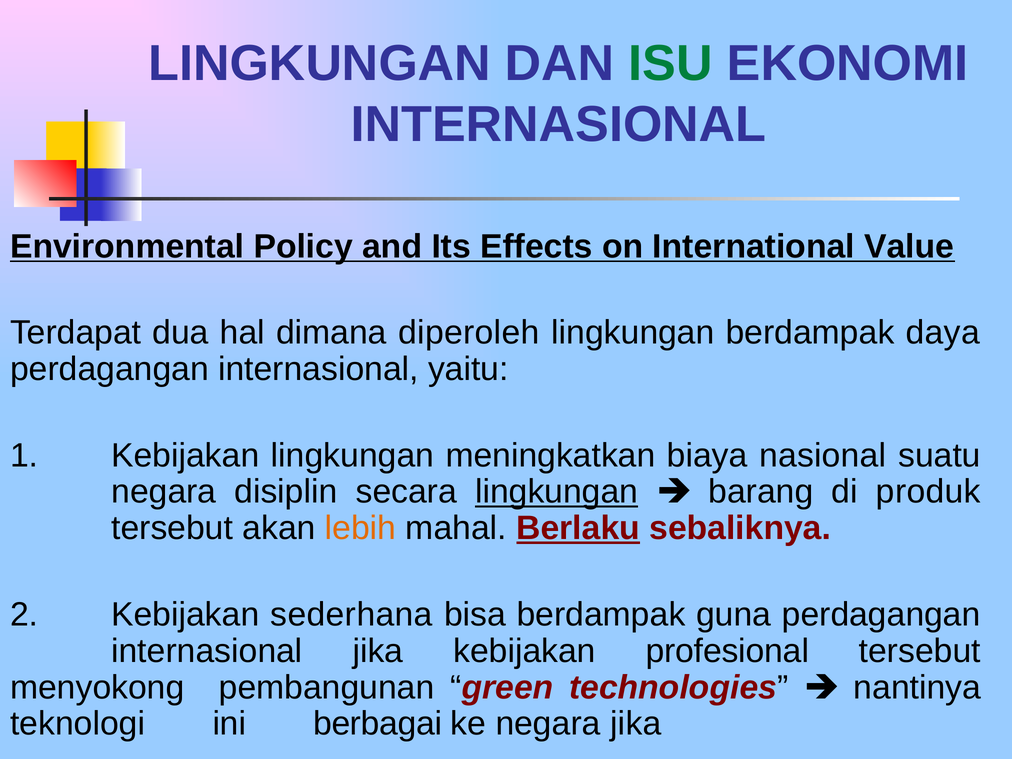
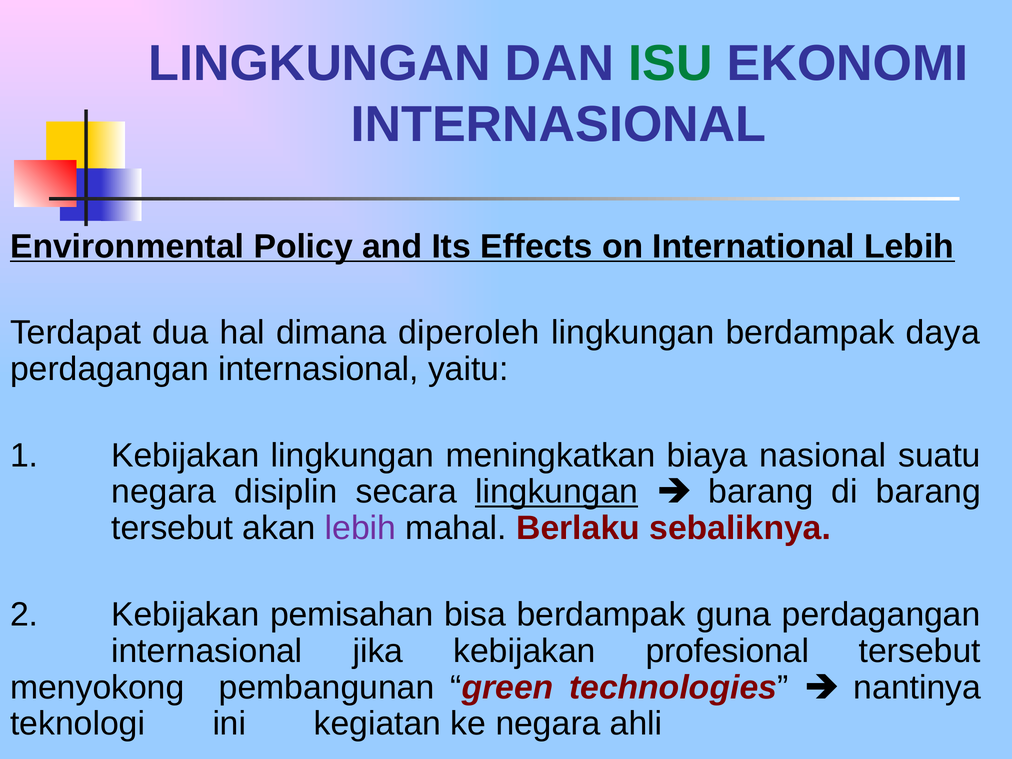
International Value: Value -> Lebih
di produk: produk -> barang
lebih at (361, 528) colour: orange -> purple
Berlaku underline: present -> none
sederhana: sederhana -> pemisahan
berbagai: berbagai -> kegiatan
negara jika: jika -> ahli
